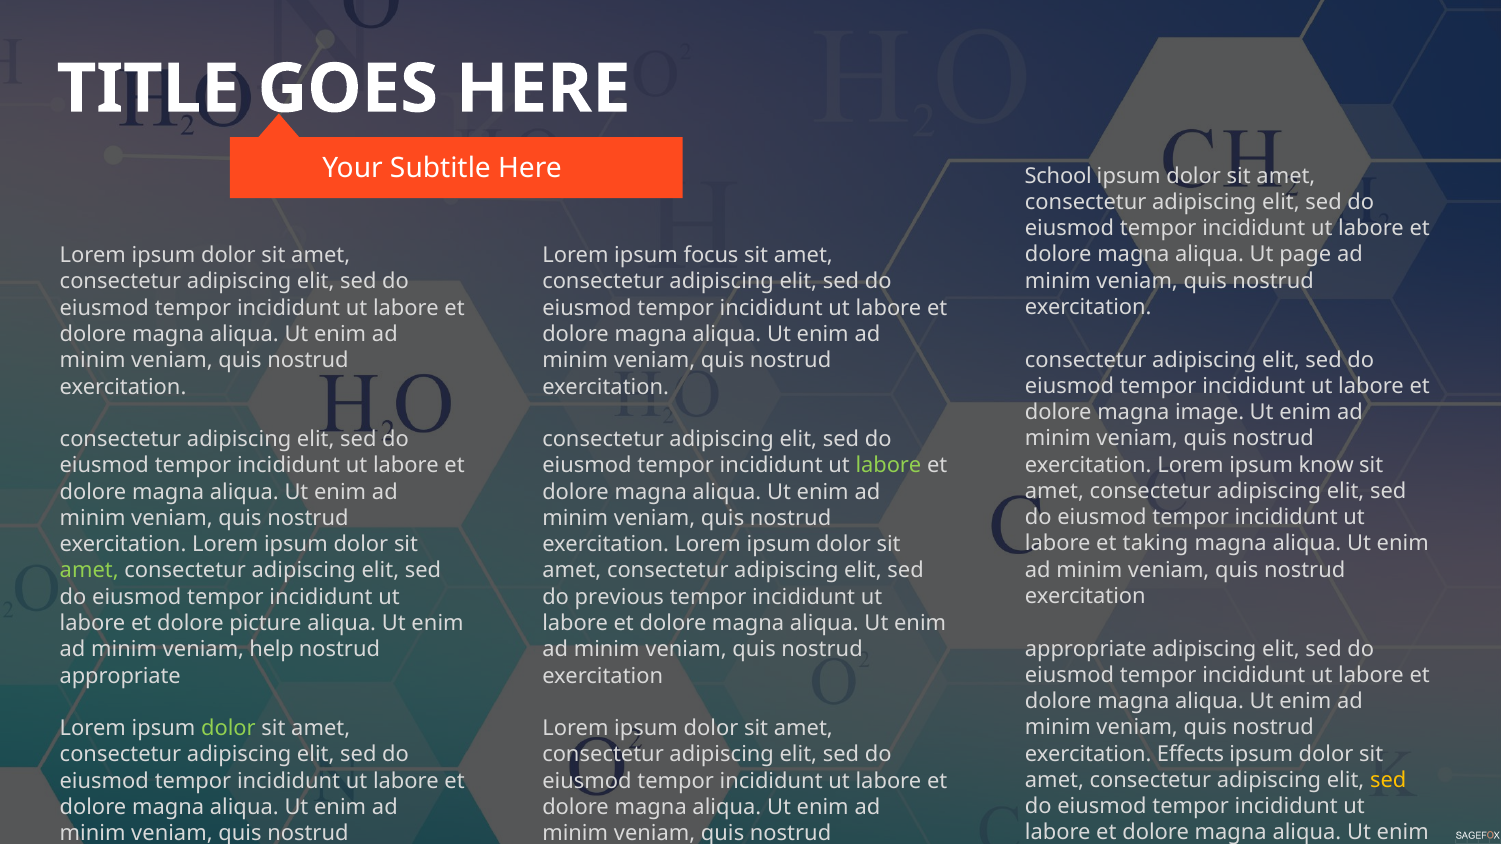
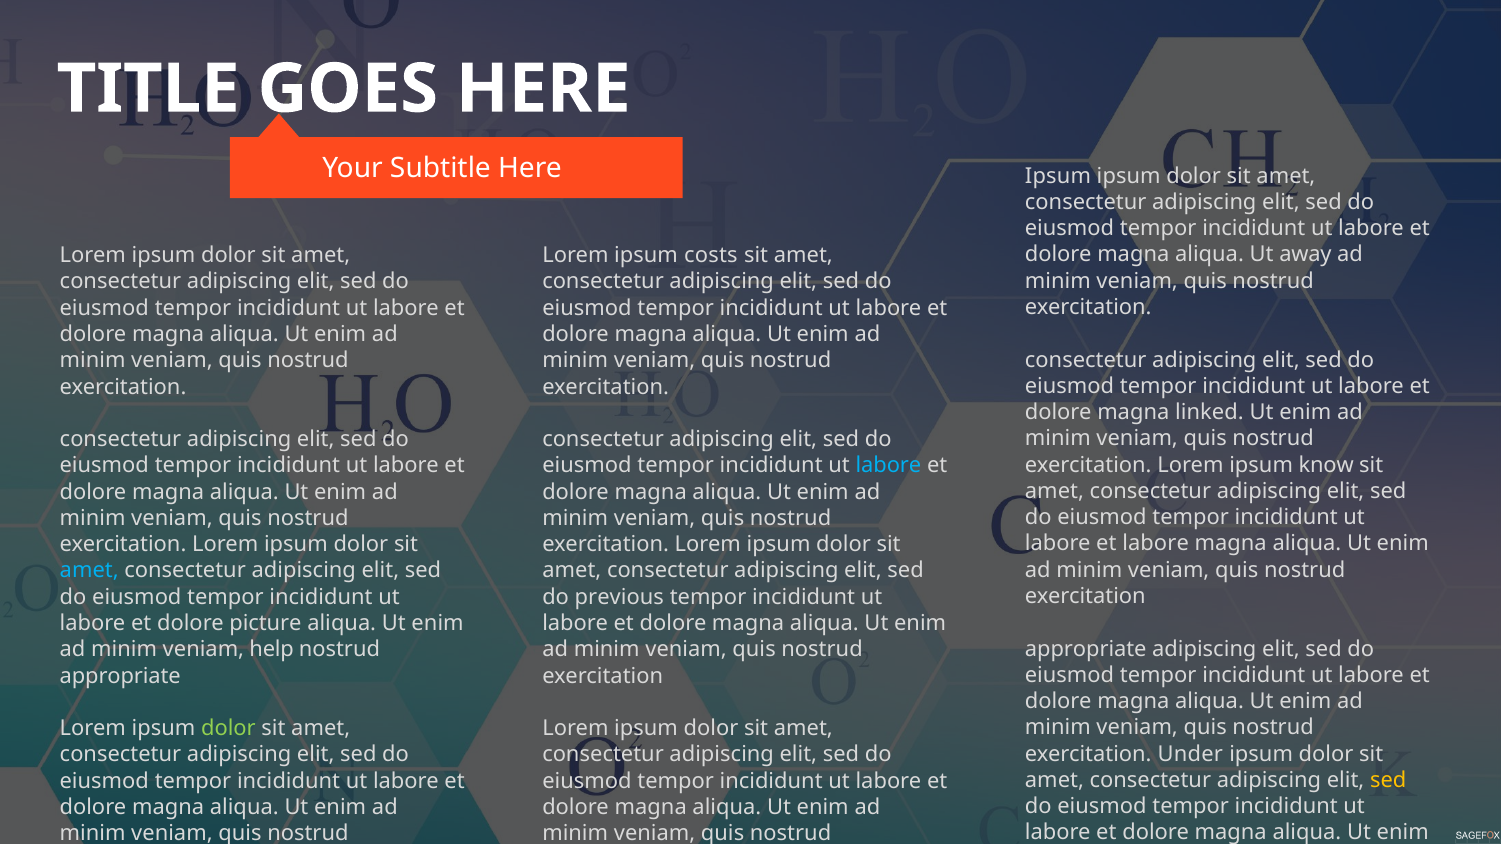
School at (1058, 176): School -> Ipsum
page: page -> away
focus: focus -> costs
image: image -> linked
labore at (888, 466) colour: light green -> light blue
et taking: taking -> labore
amet at (89, 571) colour: light green -> light blue
Effects: Effects -> Under
